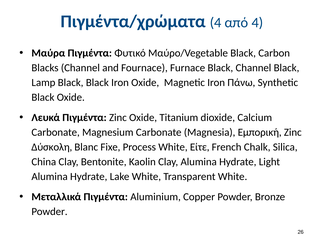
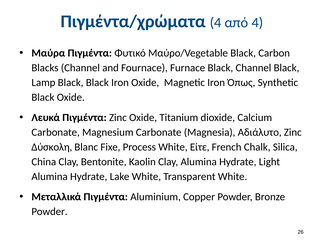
Πάνω: Πάνω -> Όπως
Εμπορική: Εμπορική -> Αδιάλυτο
